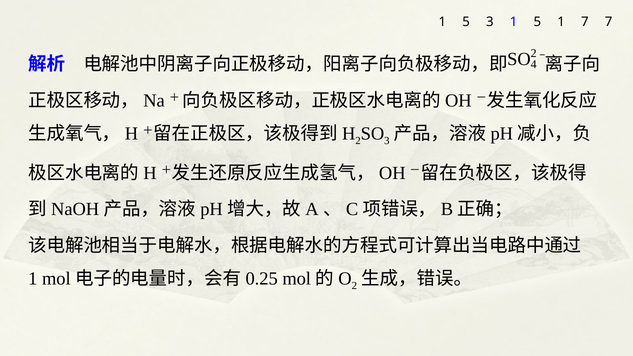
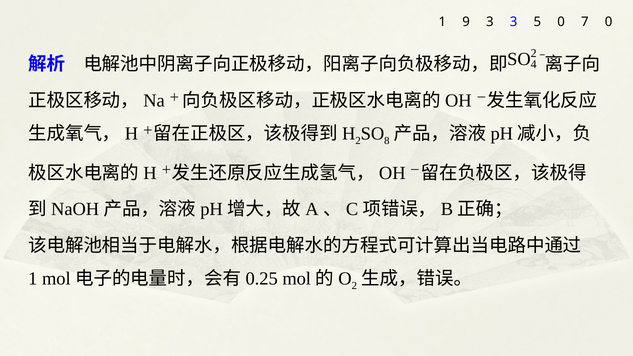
5 at (466, 22): 5 -> 9
3 1: 1 -> 3
5 1: 1 -> 0
7 7: 7 -> 0
3 at (387, 141): 3 -> 8
